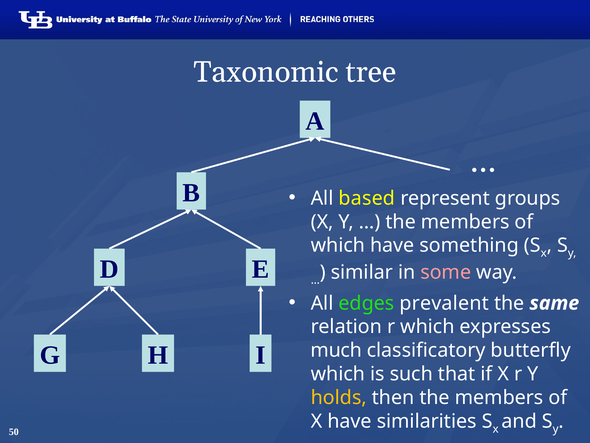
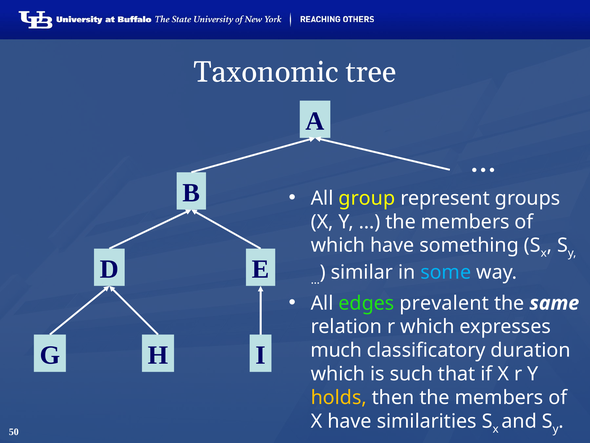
based: based -> group
some colour: pink -> light blue
butterfly: butterfly -> duration
